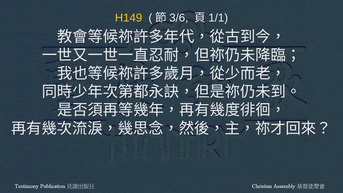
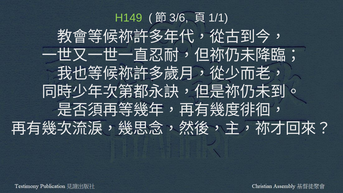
H149 colour: yellow -> light green
